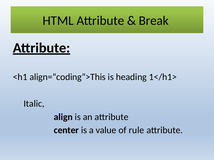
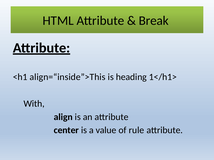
align=“coding”>This: align=“coding”>This -> align=“inside”>This
Italic: Italic -> With
